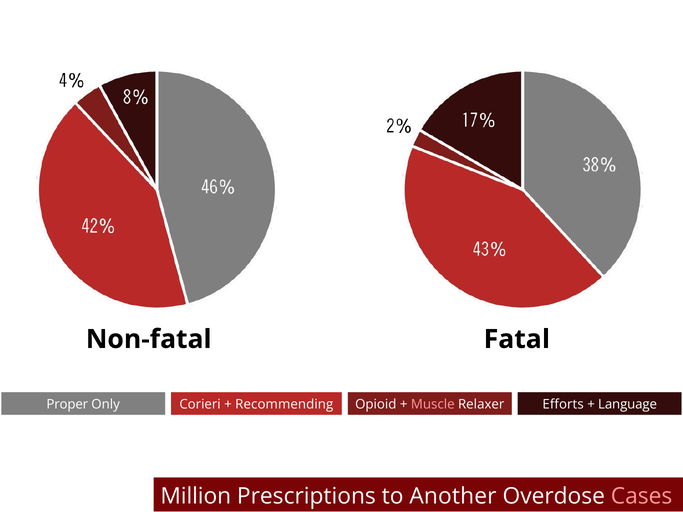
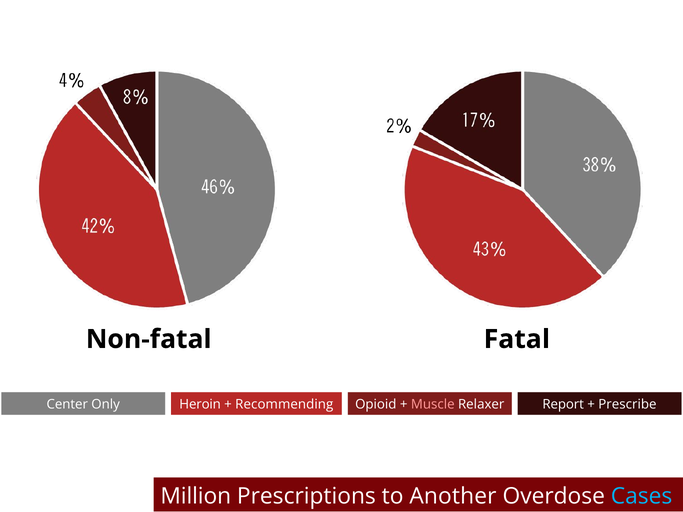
Proper: Proper -> Center
Corieri: Corieri -> Heroin
Efforts: Efforts -> Report
Language: Language -> Prescribe
Cases colour: pink -> light blue
